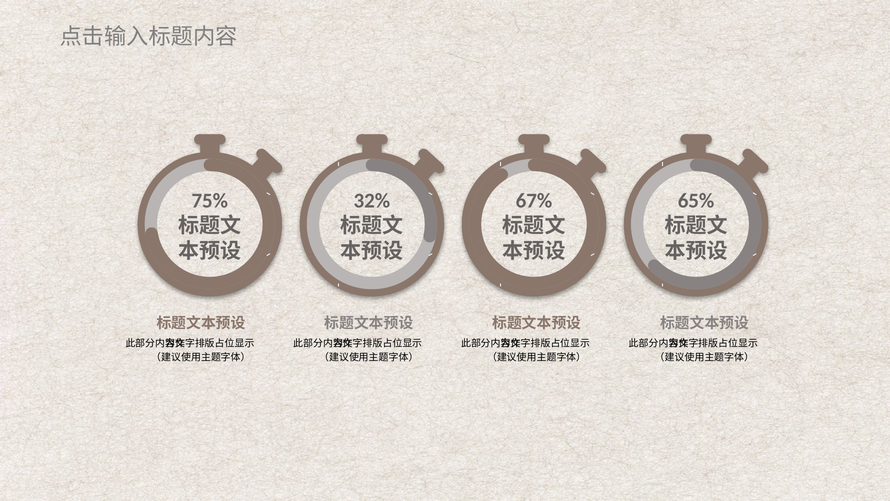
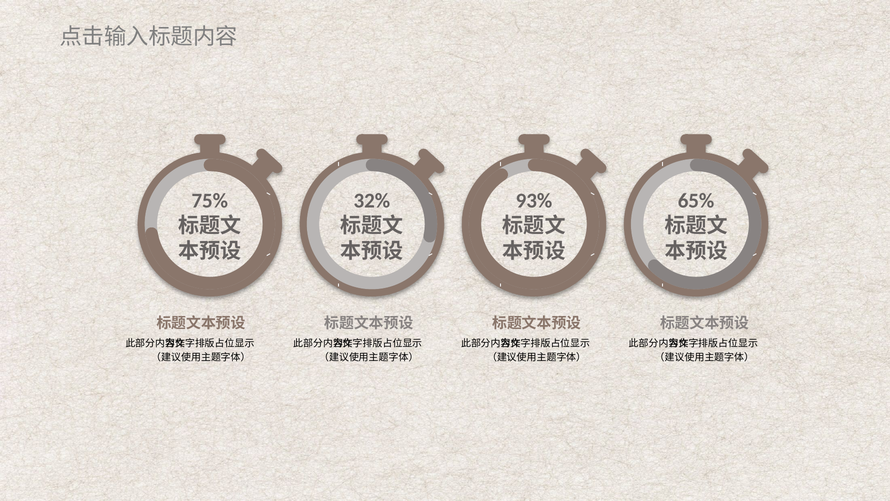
67%: 67% -> 93%
